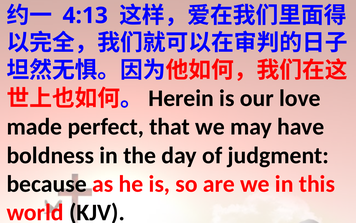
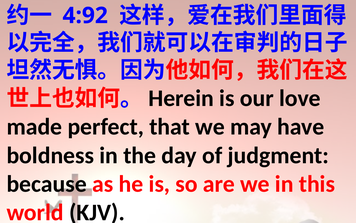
4:13: 4:13 -> 4:92
